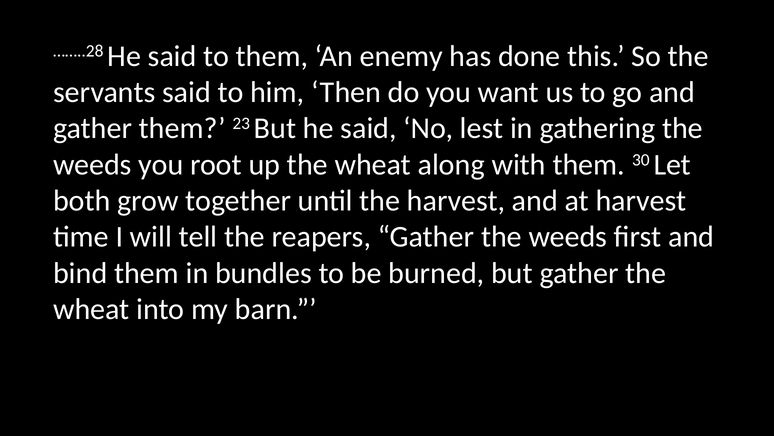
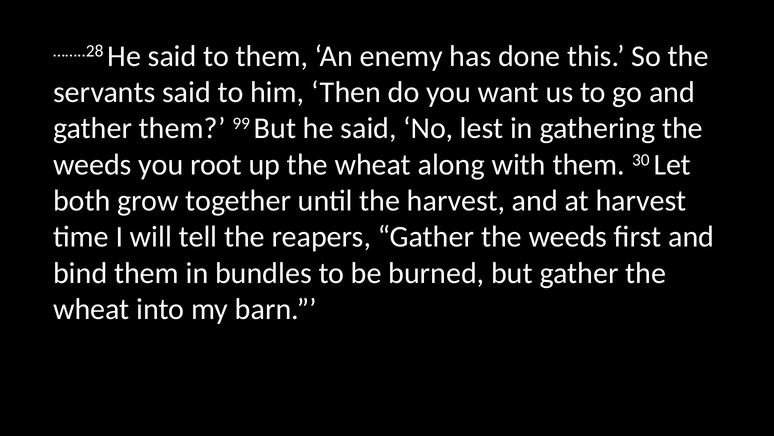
23: 23 -> 99
